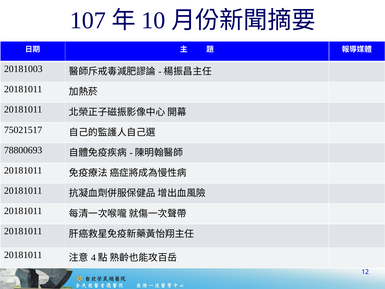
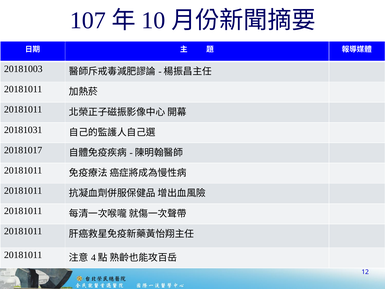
75021517: 75021517 -> 20181031
78800693: 78800693 -> 20181017
